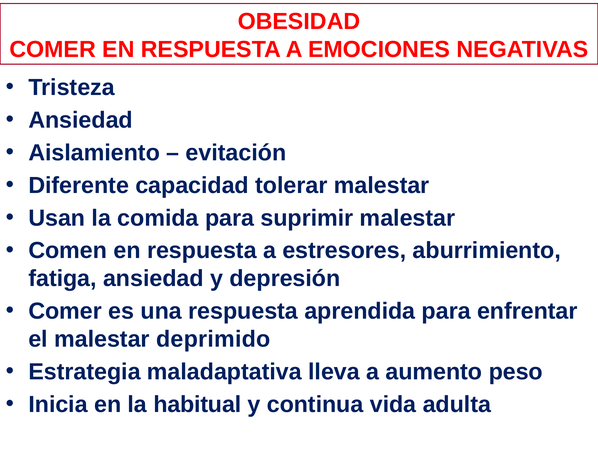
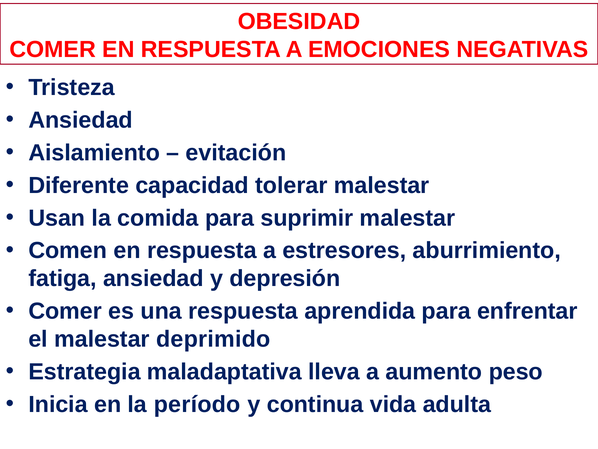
habitual: habitual -> período
